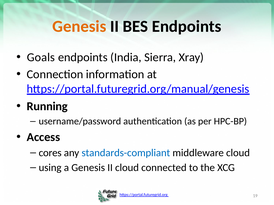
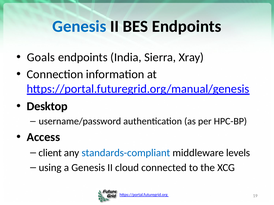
Genesis at (79, 27) colour: orange -> blue
Running: Running -> Desktop
cores: cores -> client
middleware cloud: cloud -> levels
